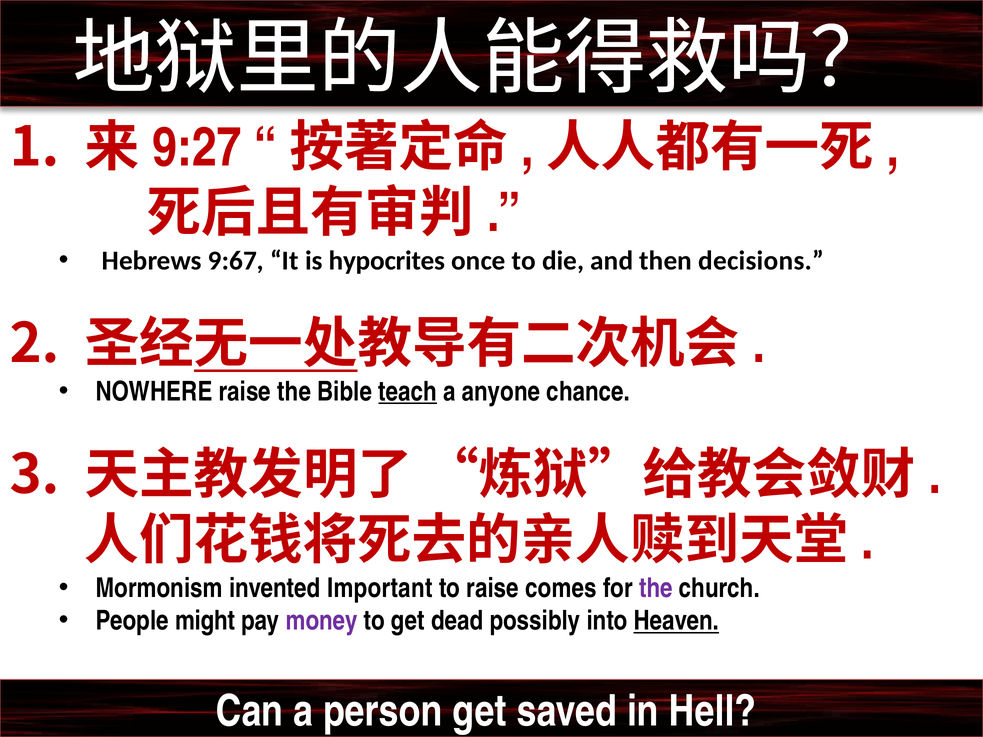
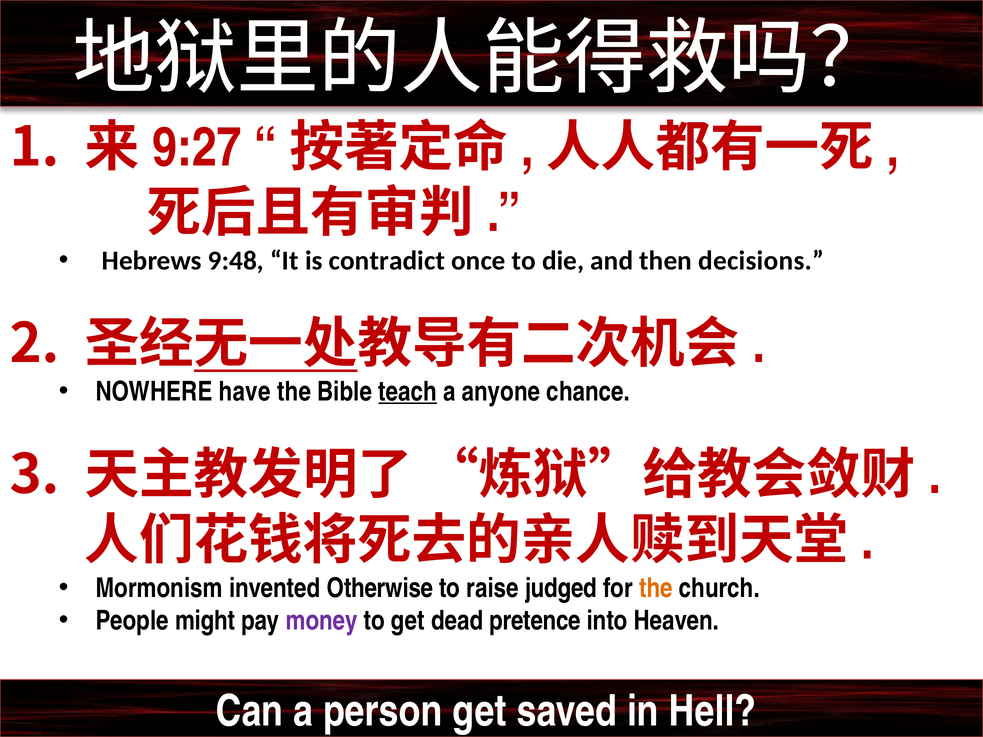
9:67: 9:67 -> 9:48
hypocrites: hypocrites -> contradict
NOWHERE raise: raise -> have
Important: Important -> Otherwise
comes: comes -> judged
the at (656, 588) colour: purple -> orange
possibly: possibly -> pretence
Heaven underline: present -> none
